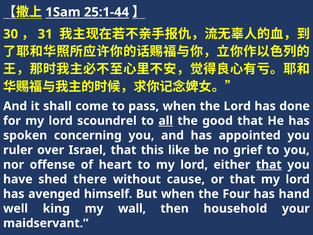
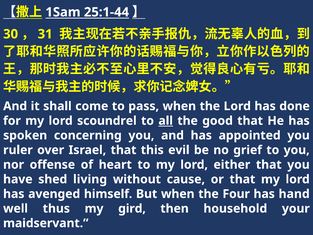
like: like -> evil
that at (269, 164) underline: present -> none
there: there -> living
king: king -> thus
wall: wall -> gird
